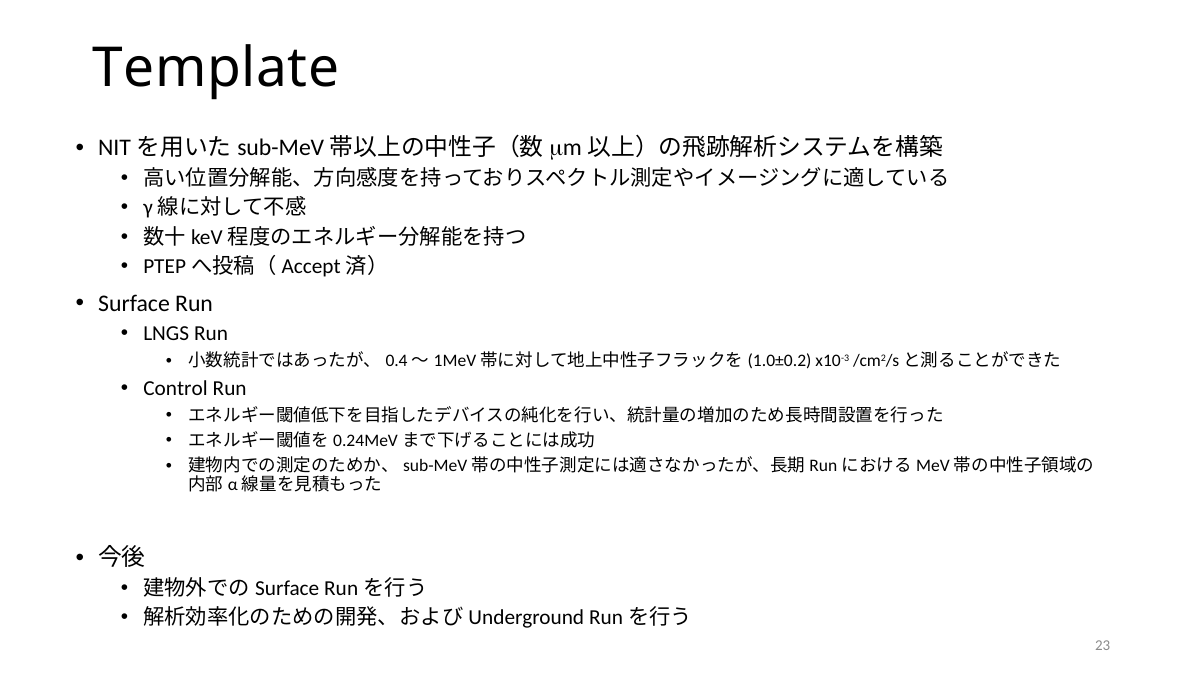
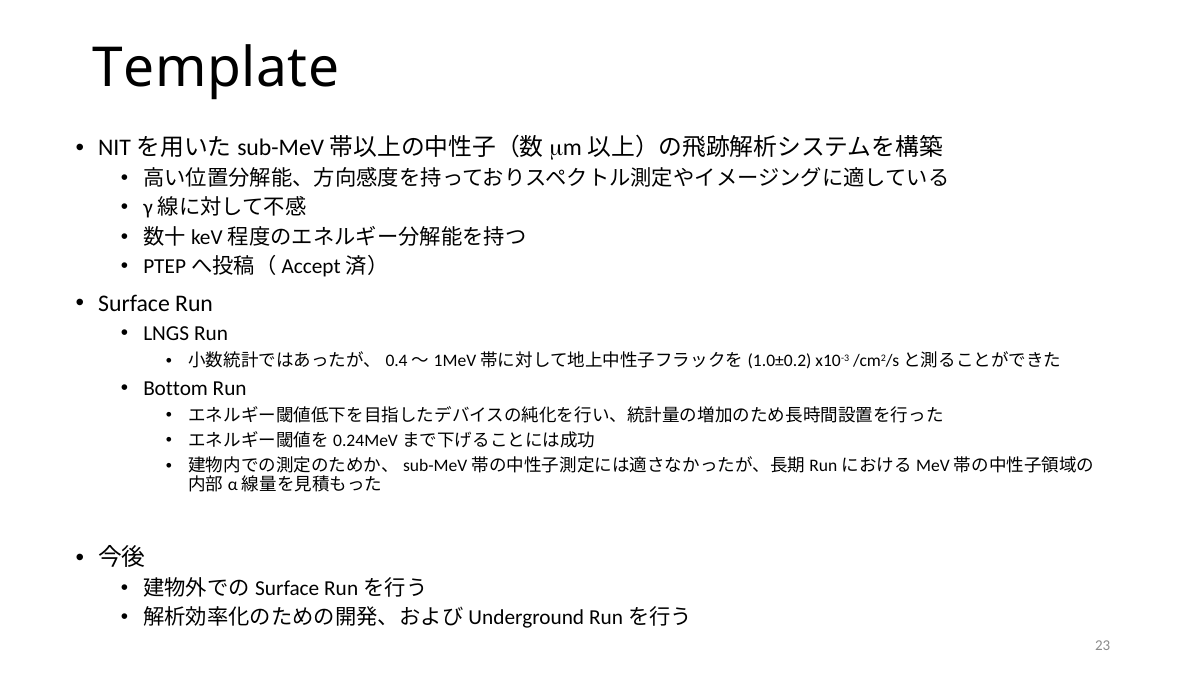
Control: Control -> Bottom
